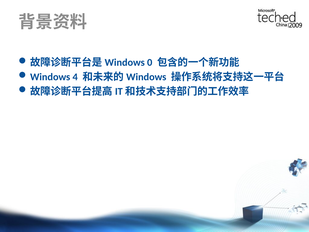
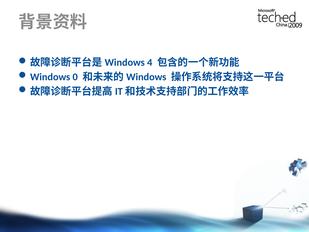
0: 0 -> 4
4: 4 -> 0
